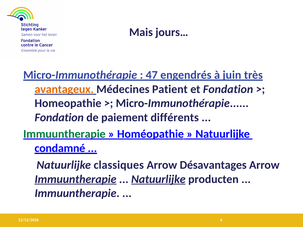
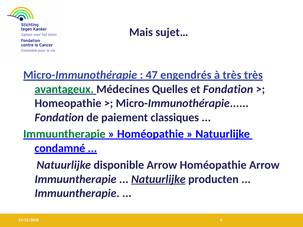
jours…: jours… -> sujet…
à juin: juin -> très
avantageux colour: orange -> green
Patient: Patient -> Quelles
différents: différents -> classiques
classiques: classiques -> disponible
Arrow Désavantages: Désavantages -> Homéopathie
Immuuntherapie at (76, 179) underline: present -> none
